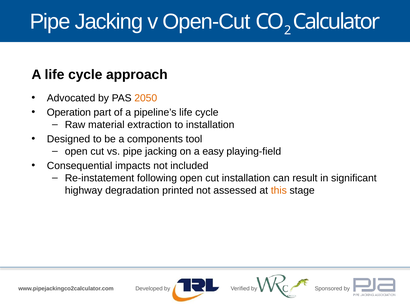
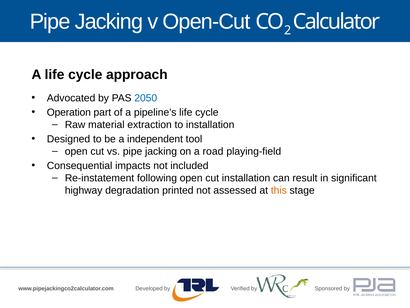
2050 colour: orange -> blue
components: components -> independent
easy: easy -> road
